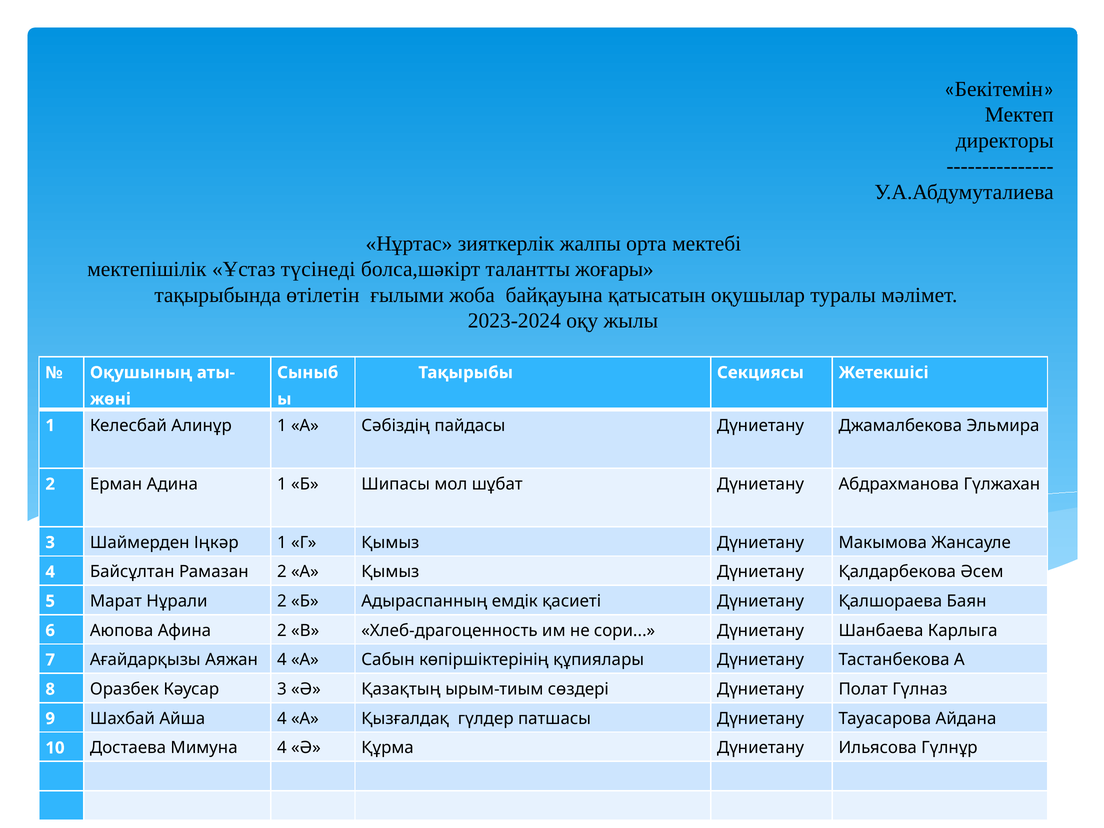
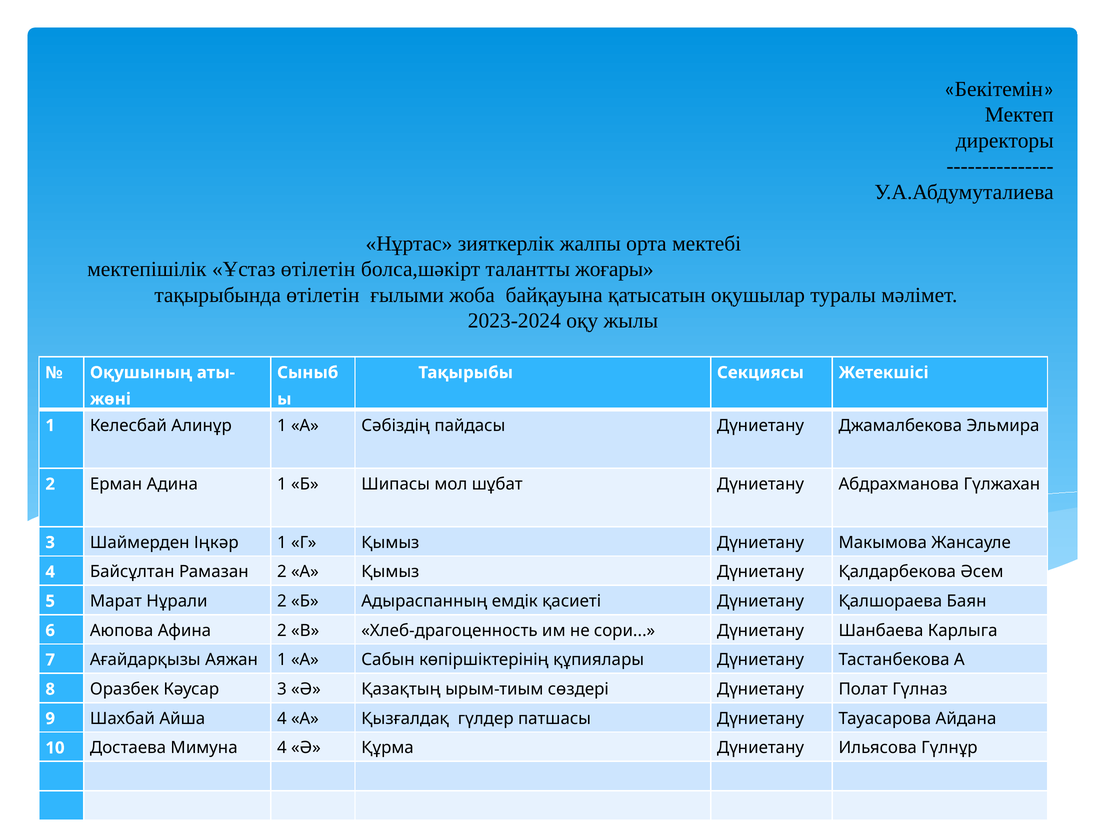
Ұстаз түсінеді: түсінеді -> өтілетін
Аяжан 4: 4 -> 1
